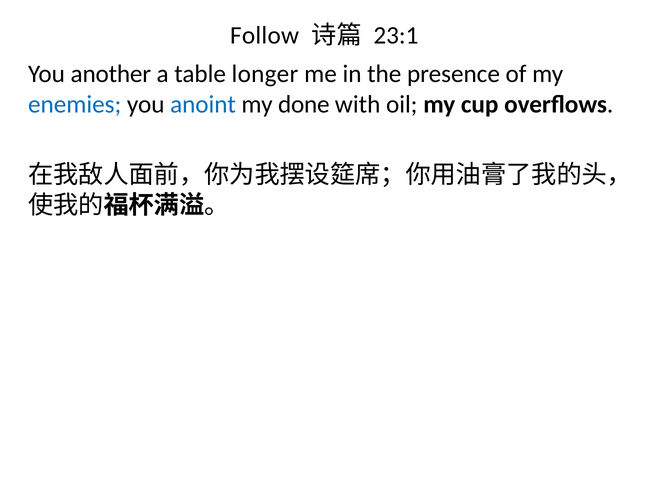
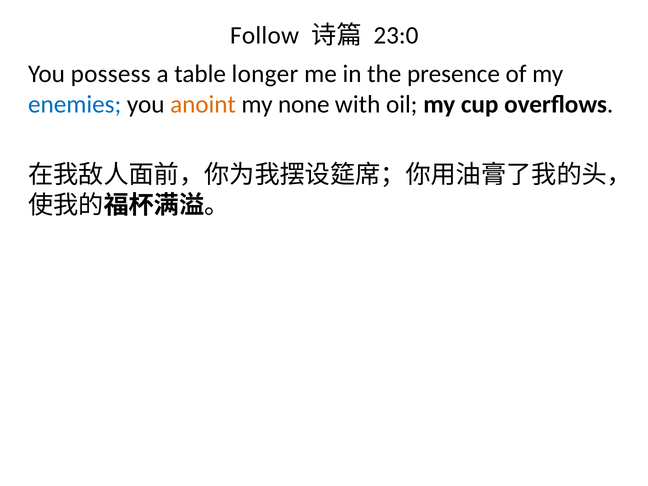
23:1: 23:1 -> 23:0
another: another -> possess
anoint colour: blue -> orange
done: done -> none
